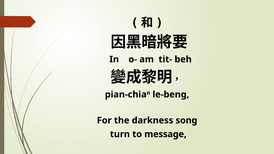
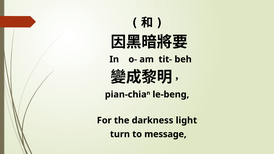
song: song -> light
